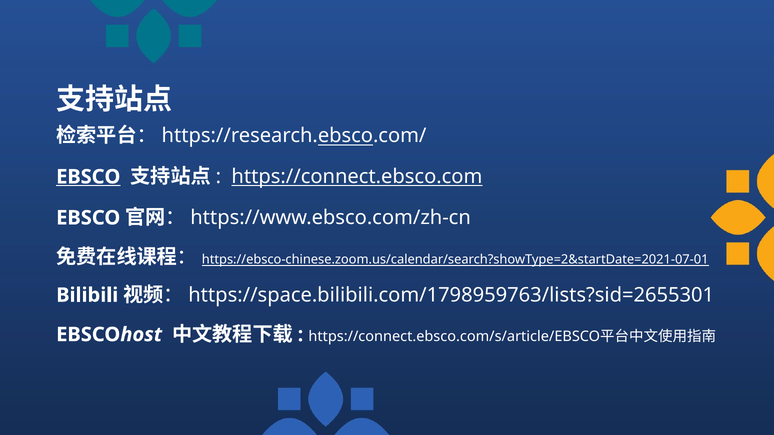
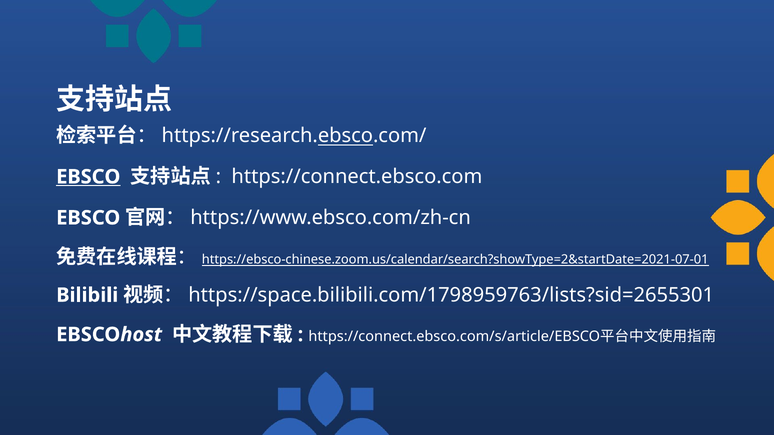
https://connect.ebsco.com underline: present -> none
